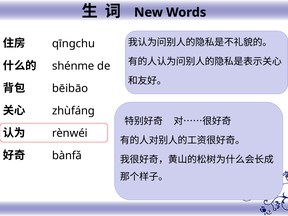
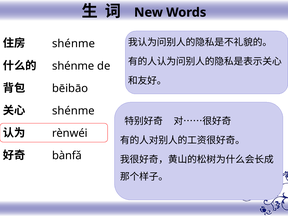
qīngchu at (74, 44): qīngchu -> shénme
zhùfáng at (73, 111): zhùfáng -> shénme
